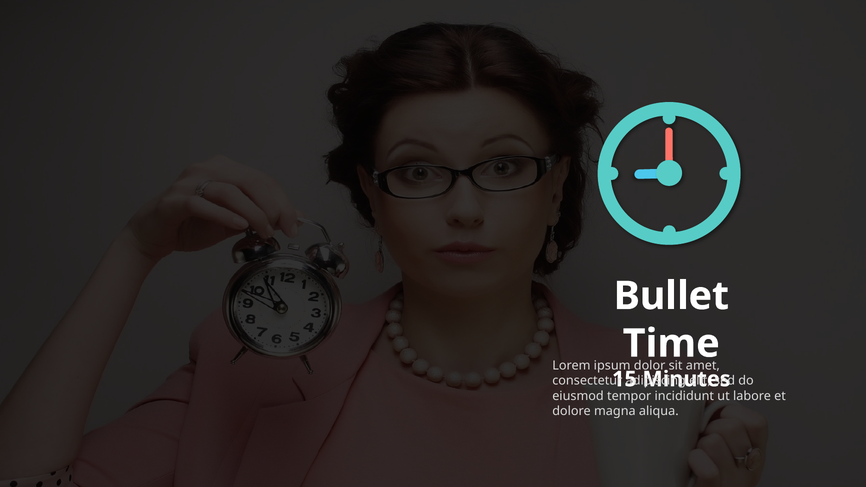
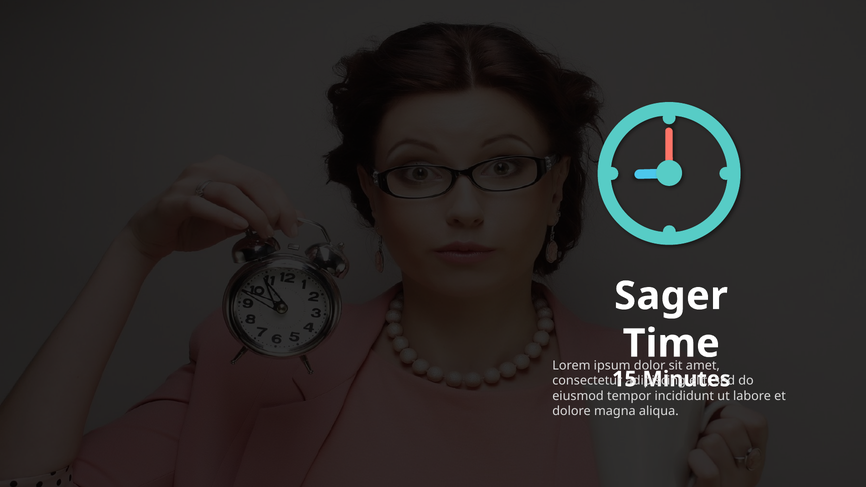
Bullet: Bullet -> Sager
